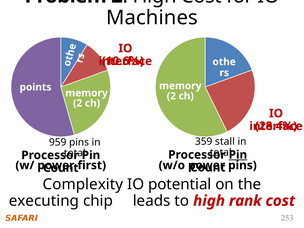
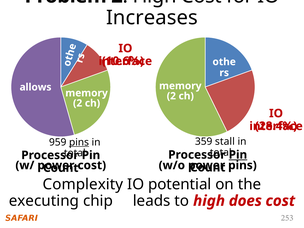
Machines: Machines -> Increases
points: points -> allows
pins at (79, 142) underline: none -> present
first at (92, 165): first -> cost
rank: rank -> does
